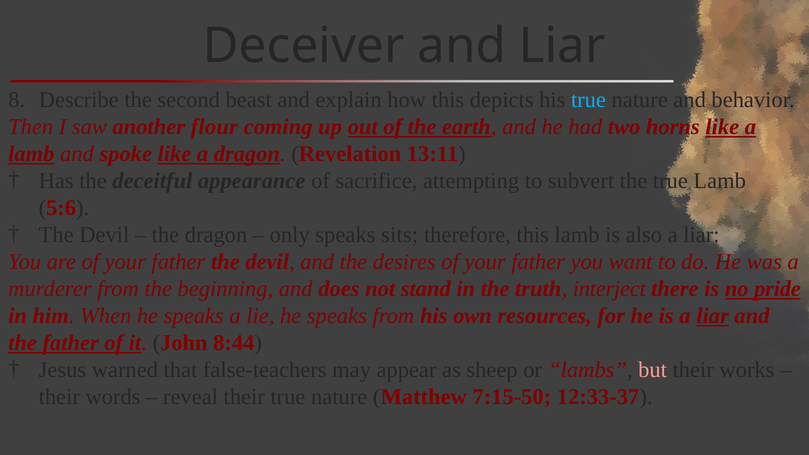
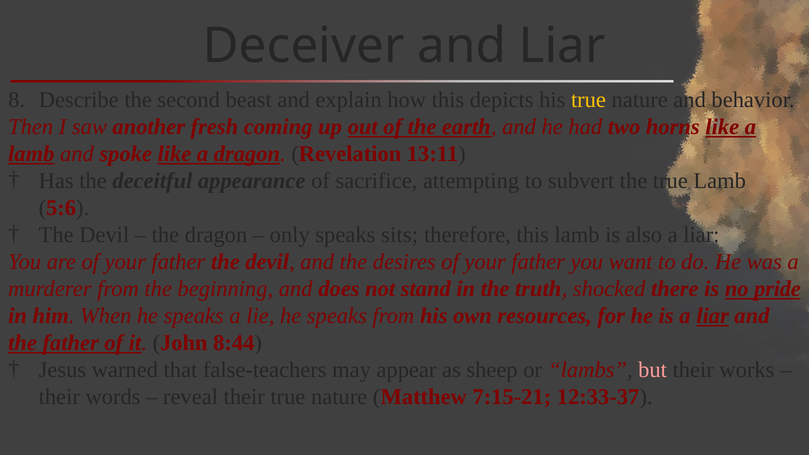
true at (588, 100) colour: light blue -> yellow
flour: flour -> fresh
interject: interject -> shocked
7:15-50: 7:15-50 -> 7:15-21
